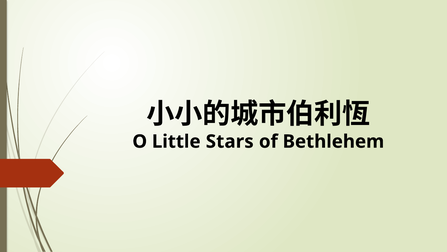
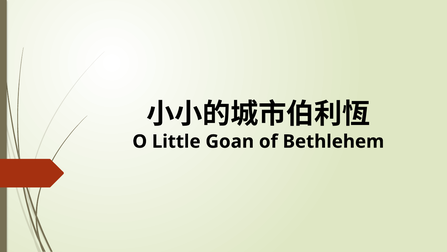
Stars: Stars -> Goan
